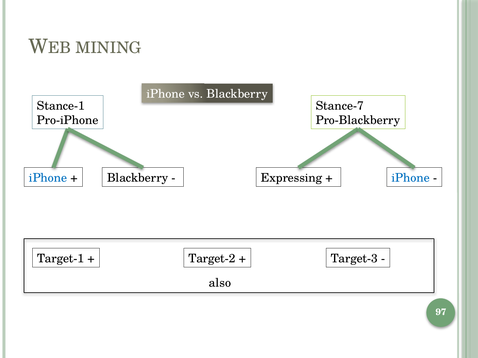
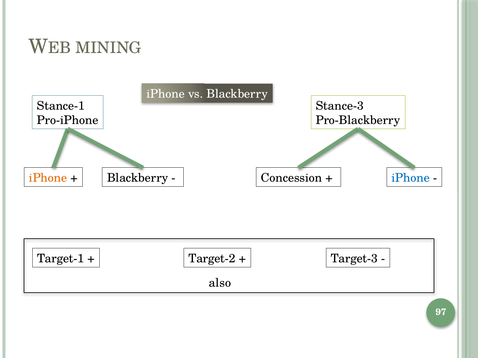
Stance-7: Stance-7 -> Stance-3
iPhone at (48, 178) colour: blue -> orange
Expressing: Expressing -> Concession
